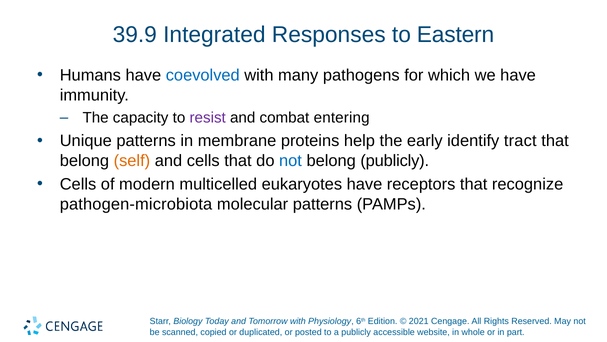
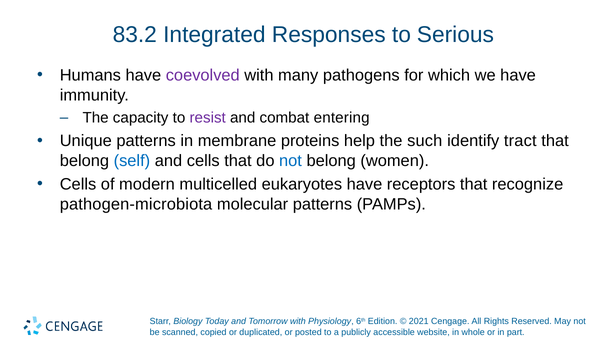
39.9: 39.9 -> 83.2
Eastern: Eastern -> Serious
coevolved colour: blue -> purple
early: early -> such
self colour: orange -> blue
belong publicly: publicly -> women
